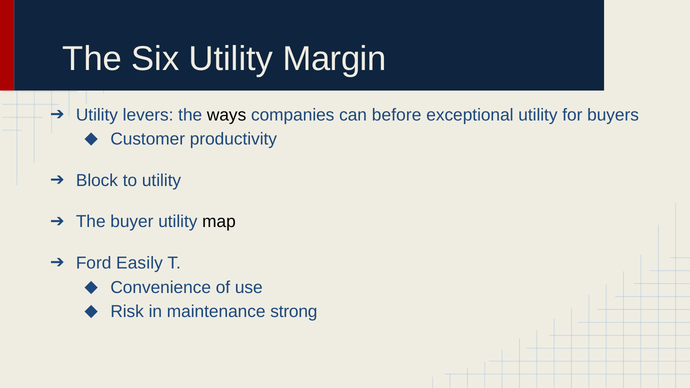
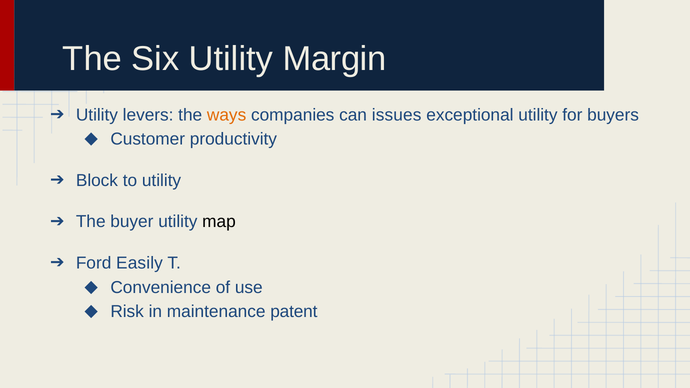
ways colour: black -> orange
before: before -> issues
strong: strong -> patent
